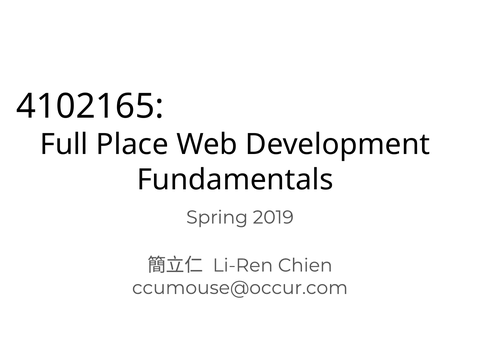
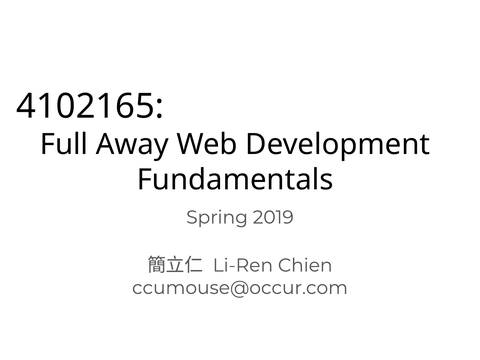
Place: Place -> Away
